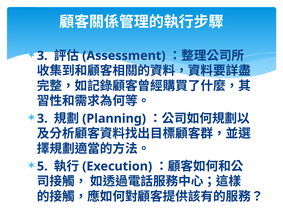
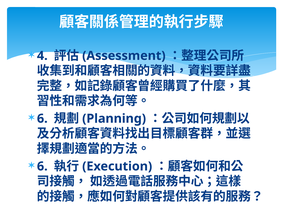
3 at (42, 56): 3 -> 4
3 at (42, 119): 3 -> 6
5 at (42, 167): 5 -> 6
